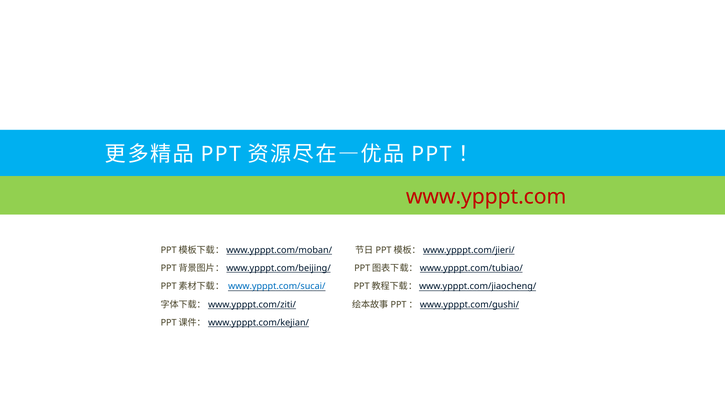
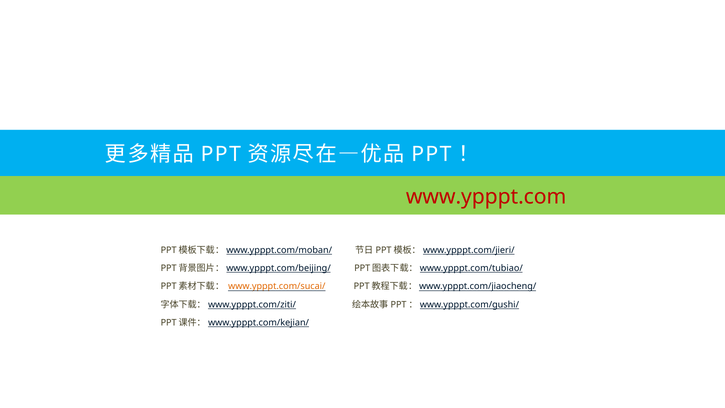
www.ypppt.com/sucai/ colour: blue -> orange
